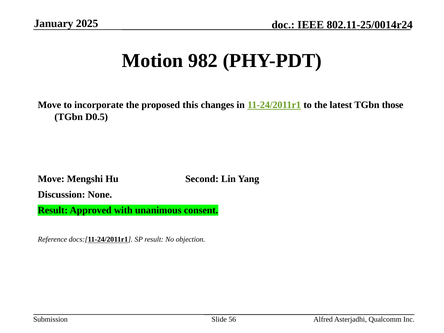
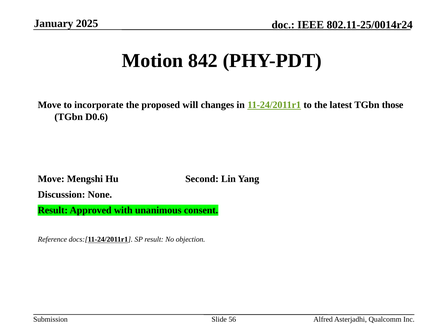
982: 982 -> 842
this: this -> will
D0.5: D0.5 -> D0.6
